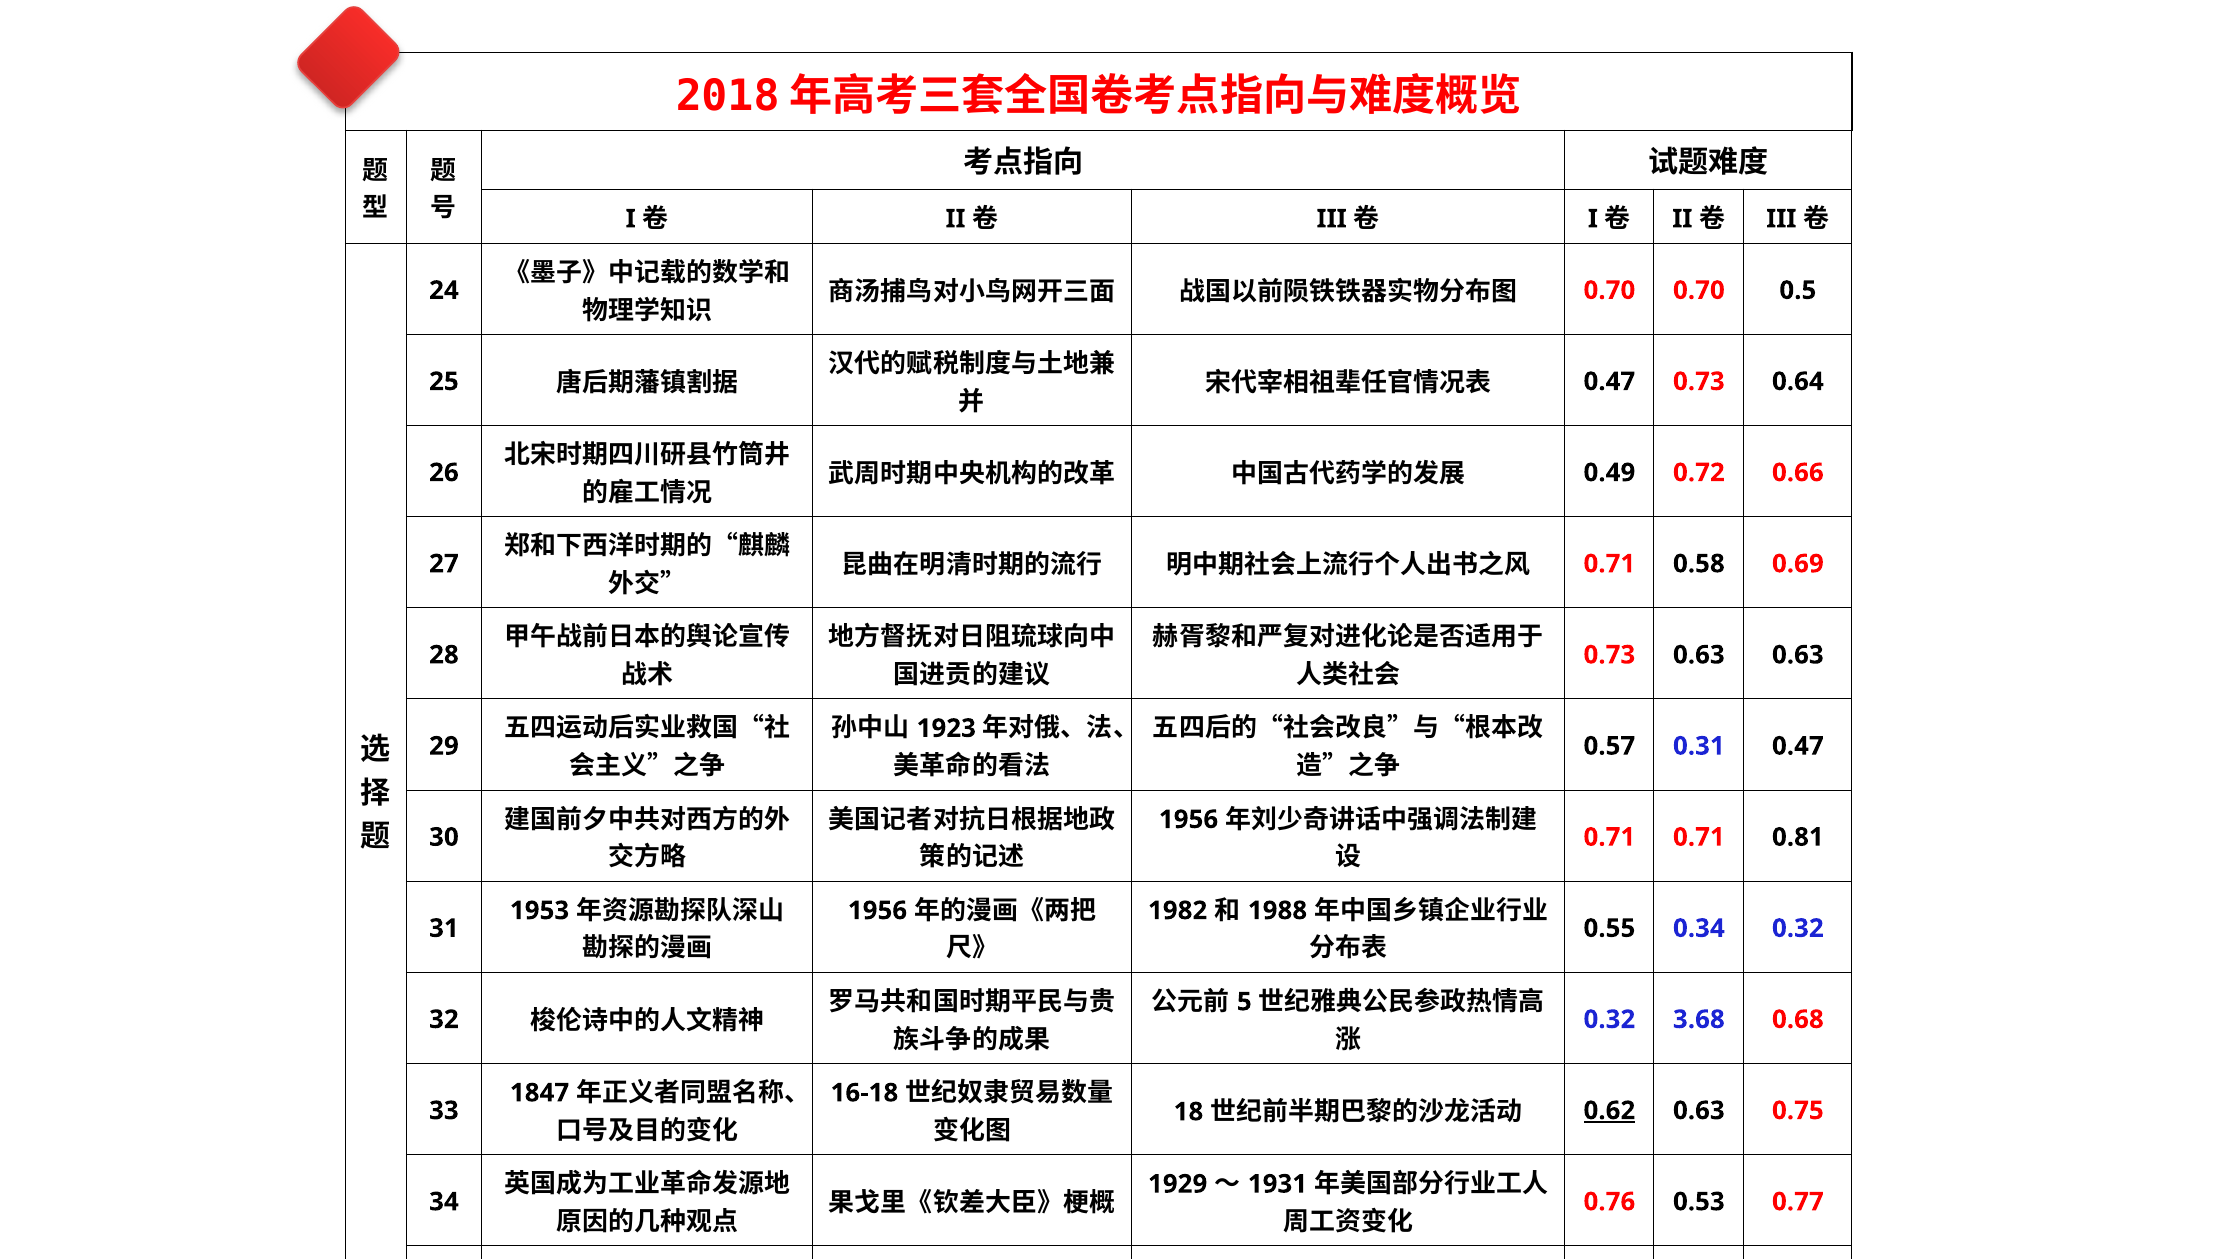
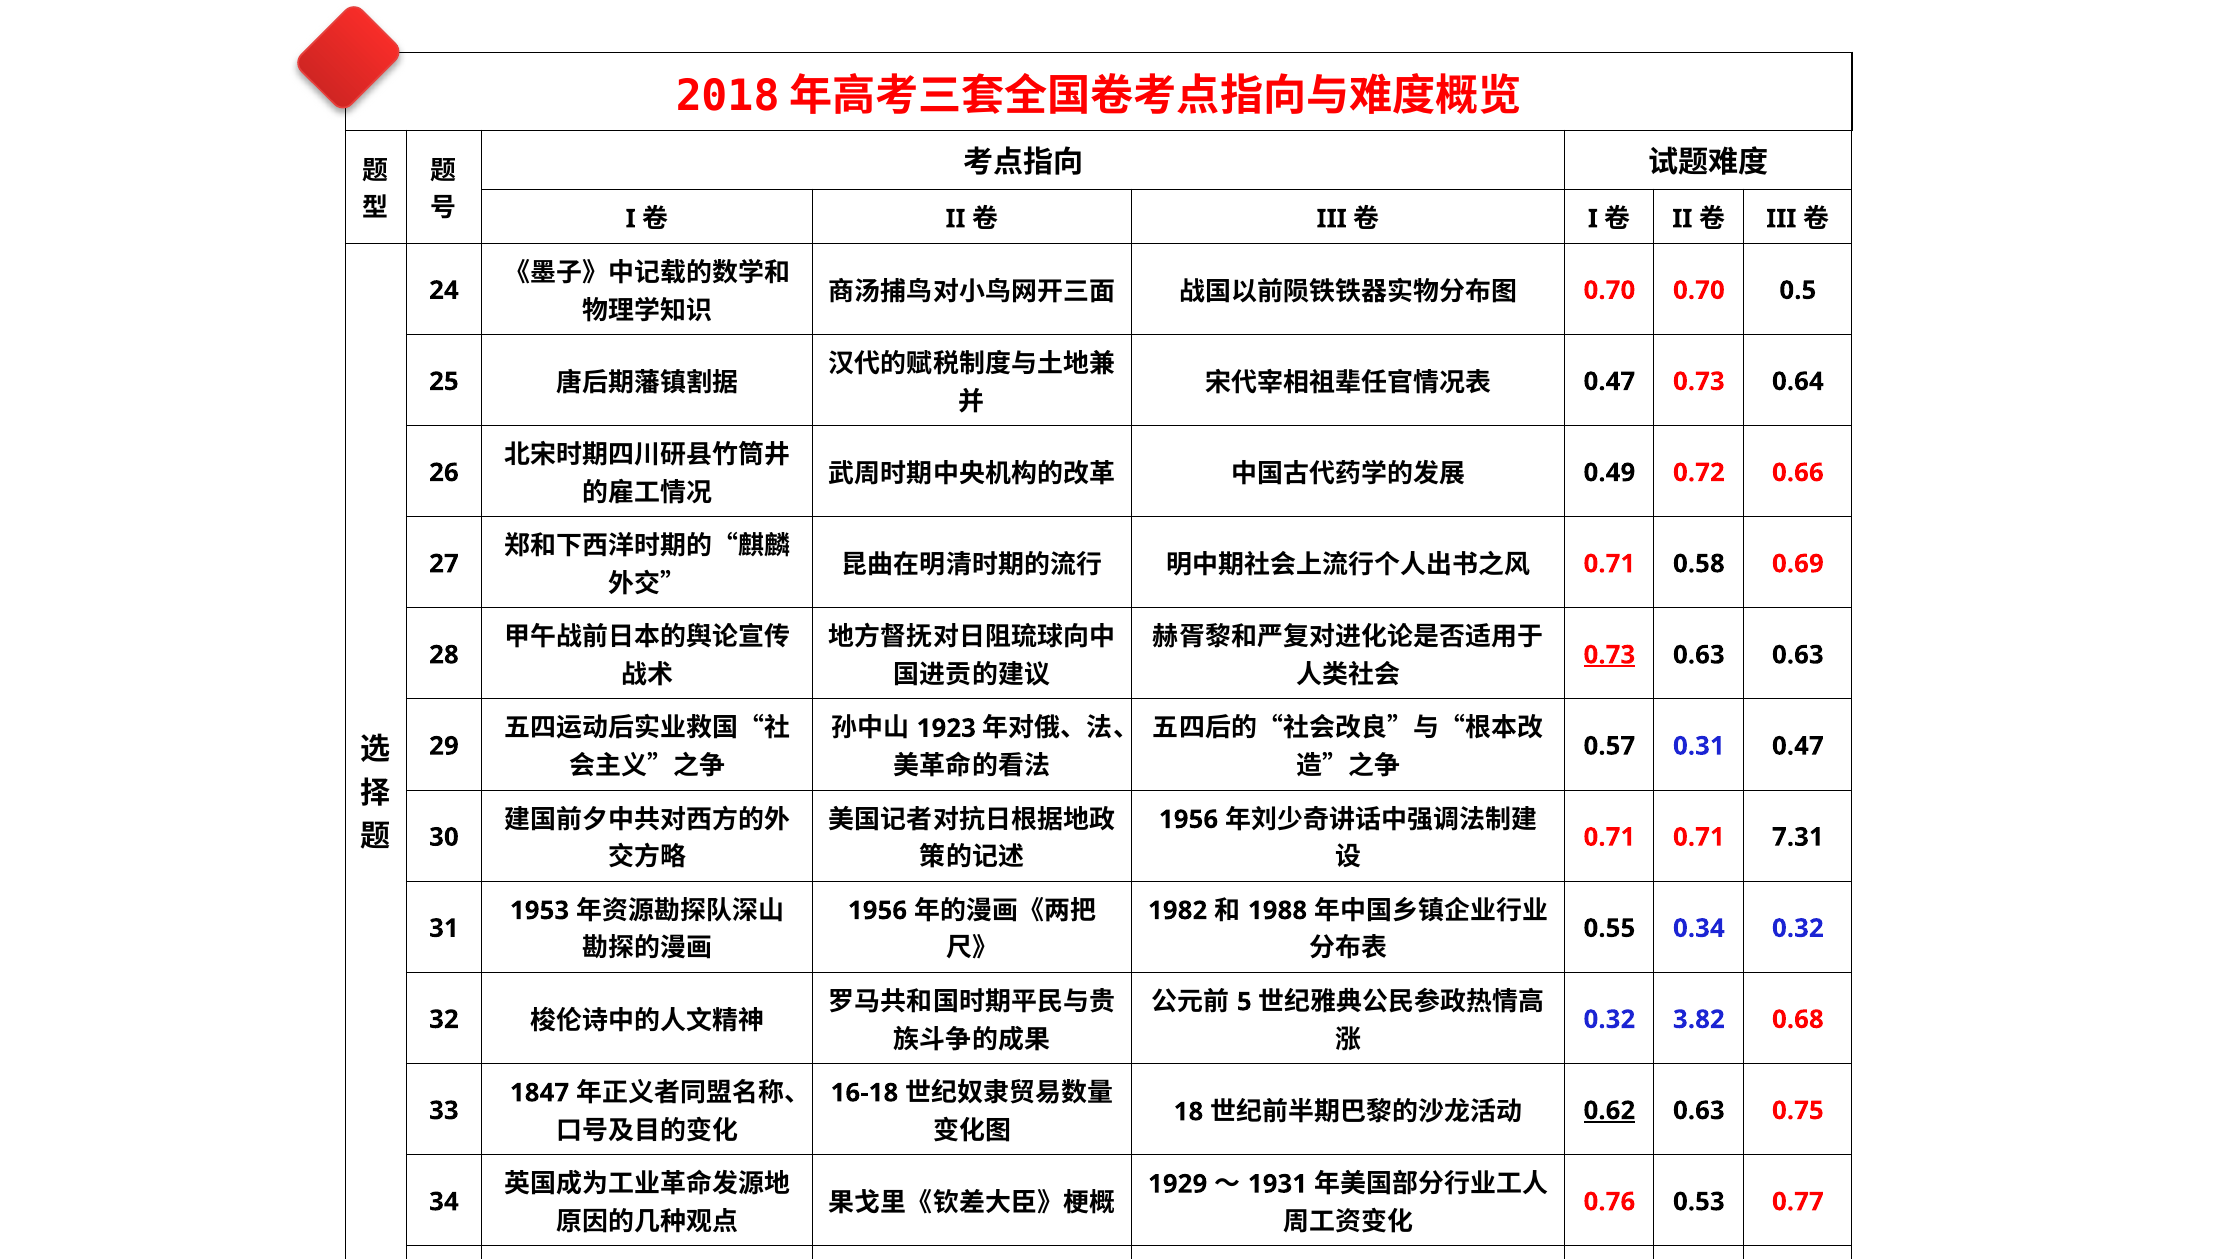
0.73 at (1609, 655) underline: none -> present
0.81: 0.81 -> 7.31
3.68: 3.68 -> 3.82
